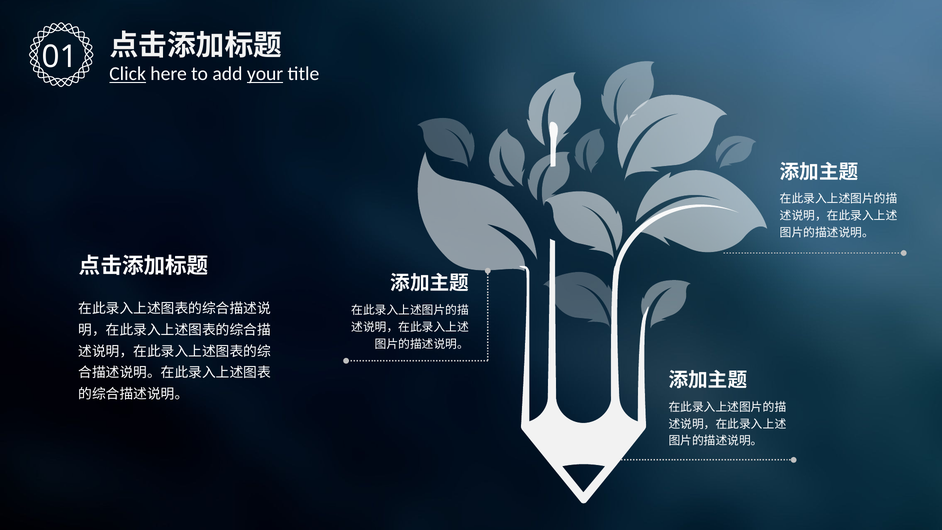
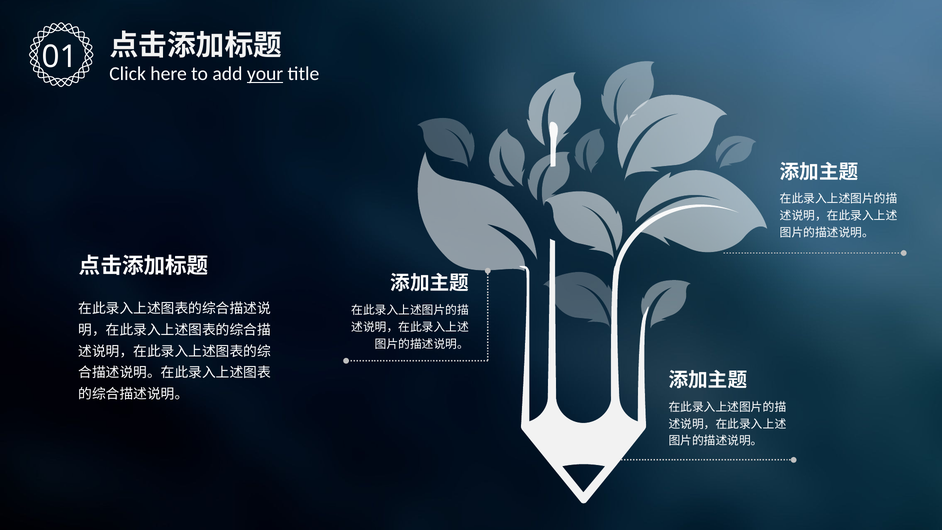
Click underline: present -> none
